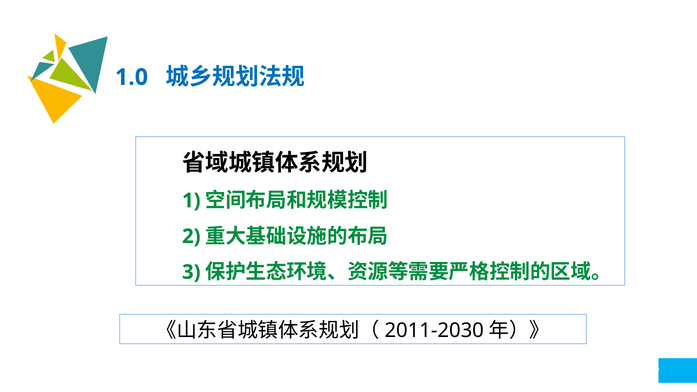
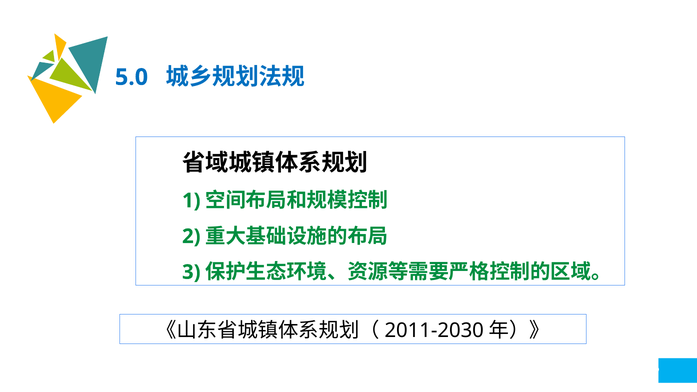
1.0: 1.0 -> 5.0
